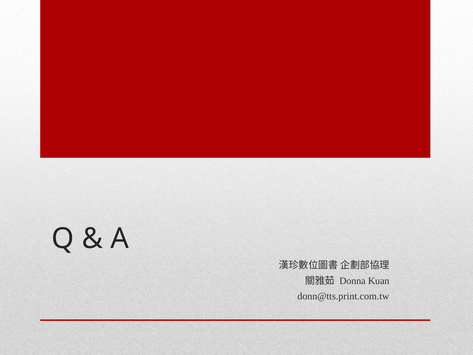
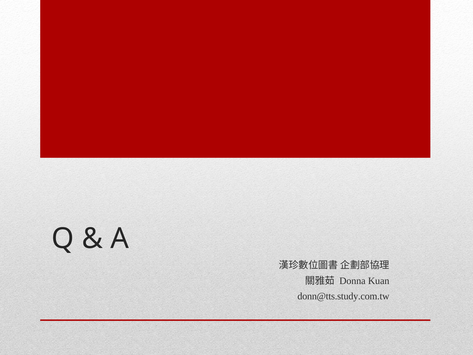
donn@tts.print.com.tw: donn@tts.print.com.tw -> donn@tts.study.com.tw
